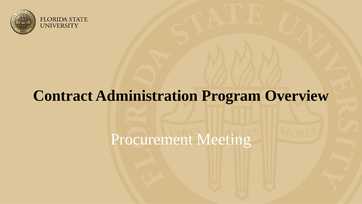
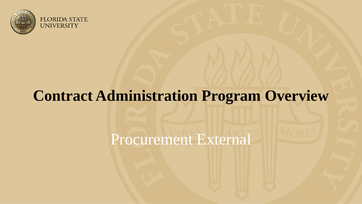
Meeting: Meeting -> External
